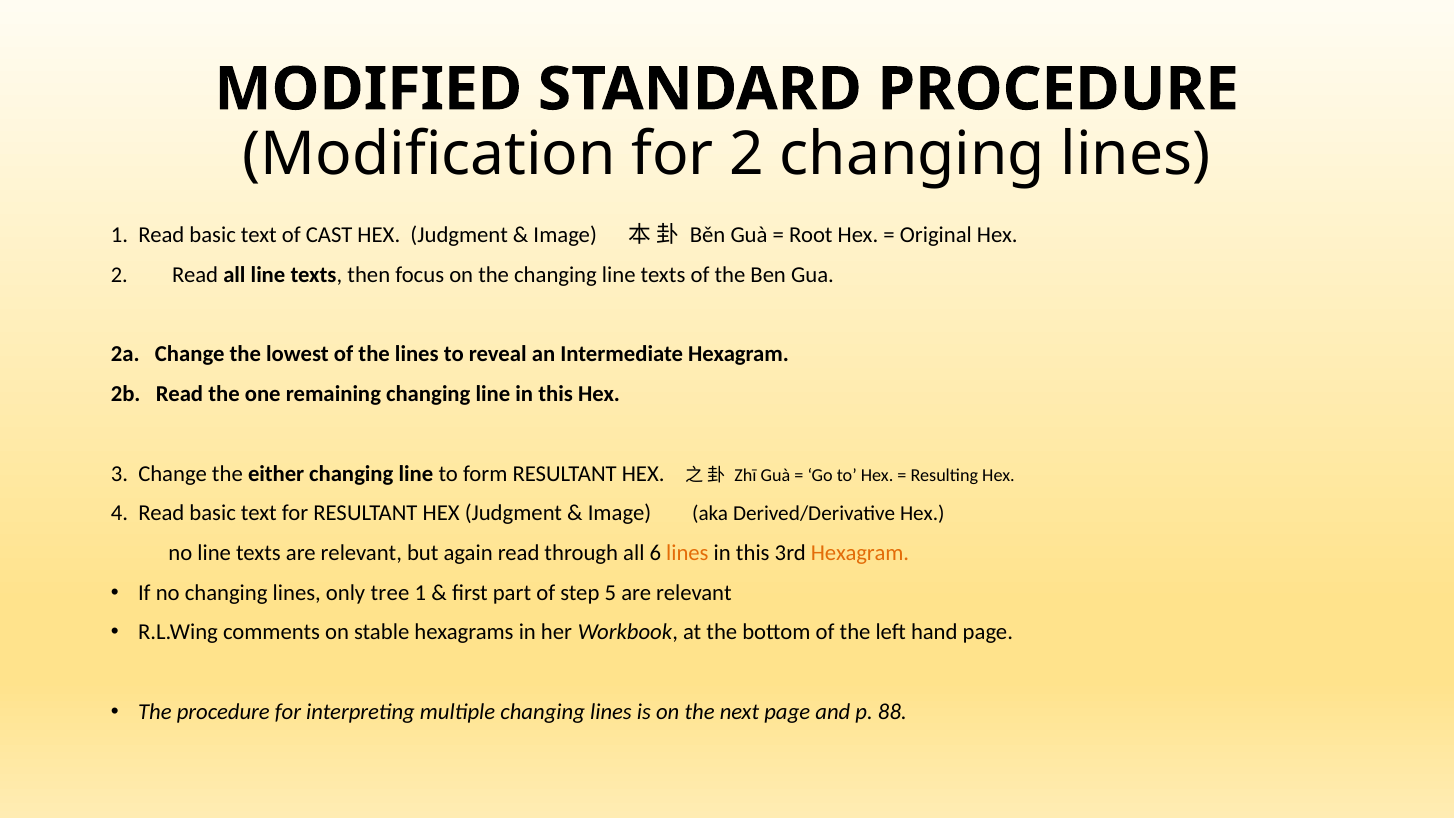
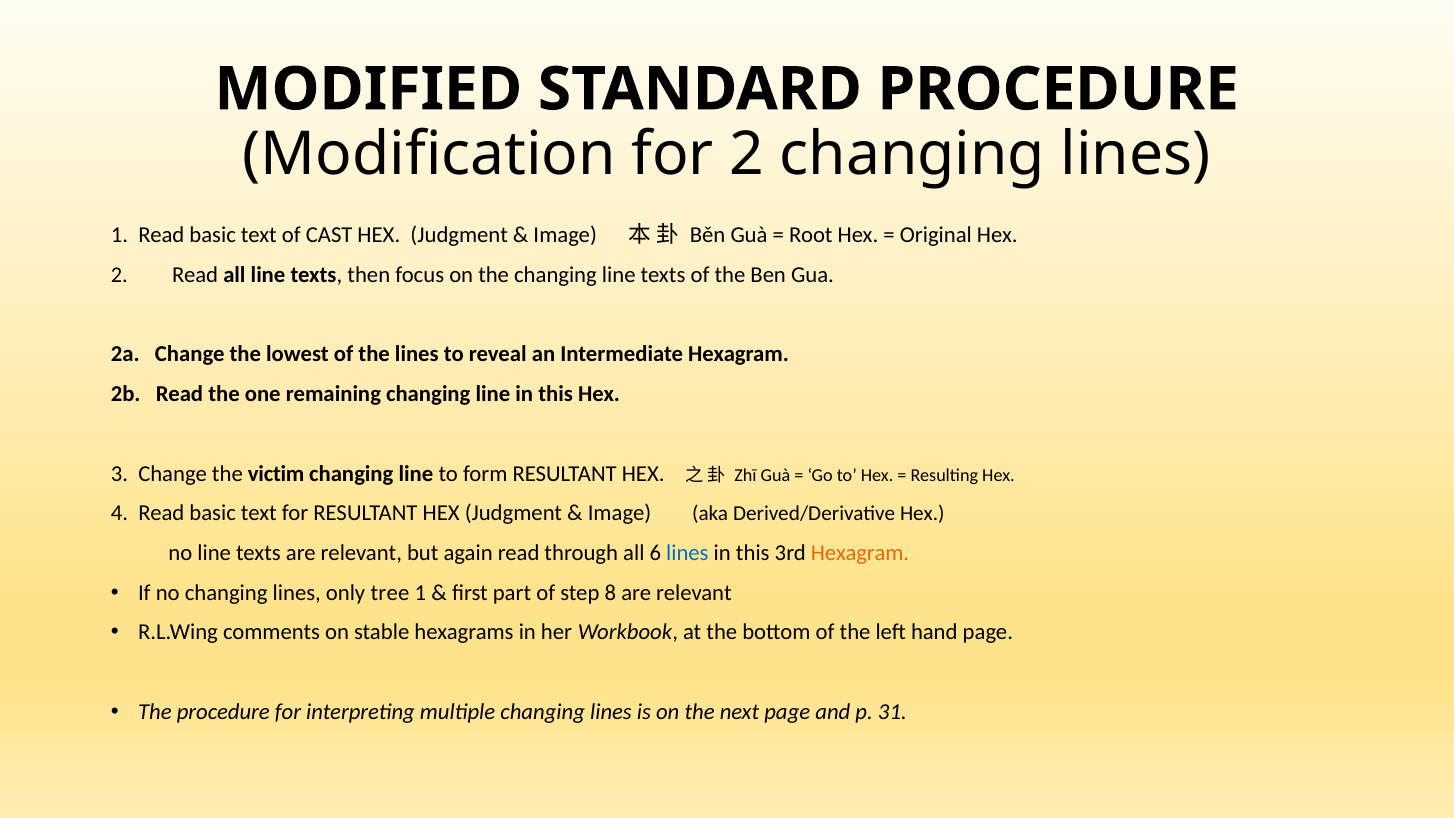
either: either -> victim
lines at (687, 553) colour: orange -> blue
5: 5 -> 8
88: 88 -> 31
